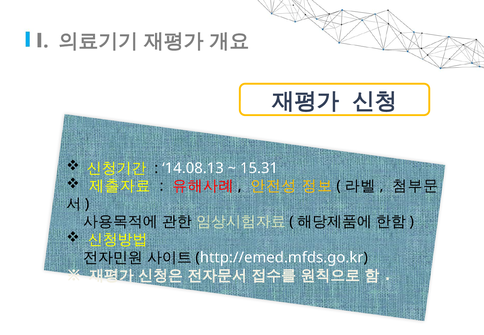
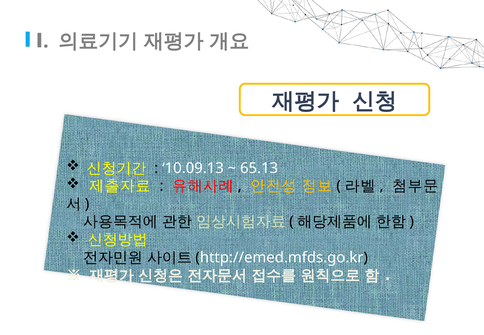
14.08.13: 14.08.13 -> 10.09.13
15.31: 15.31 -> 65.13
